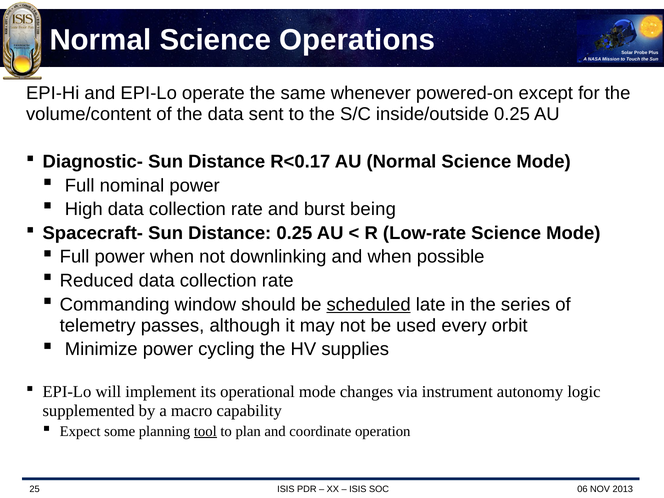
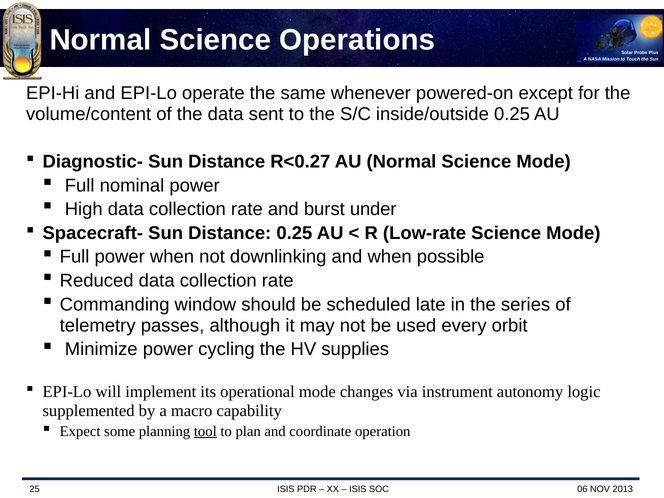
R<0.17: R<0.17 -> R<0.27
being: being -> under
scheduled underline: present -> none
